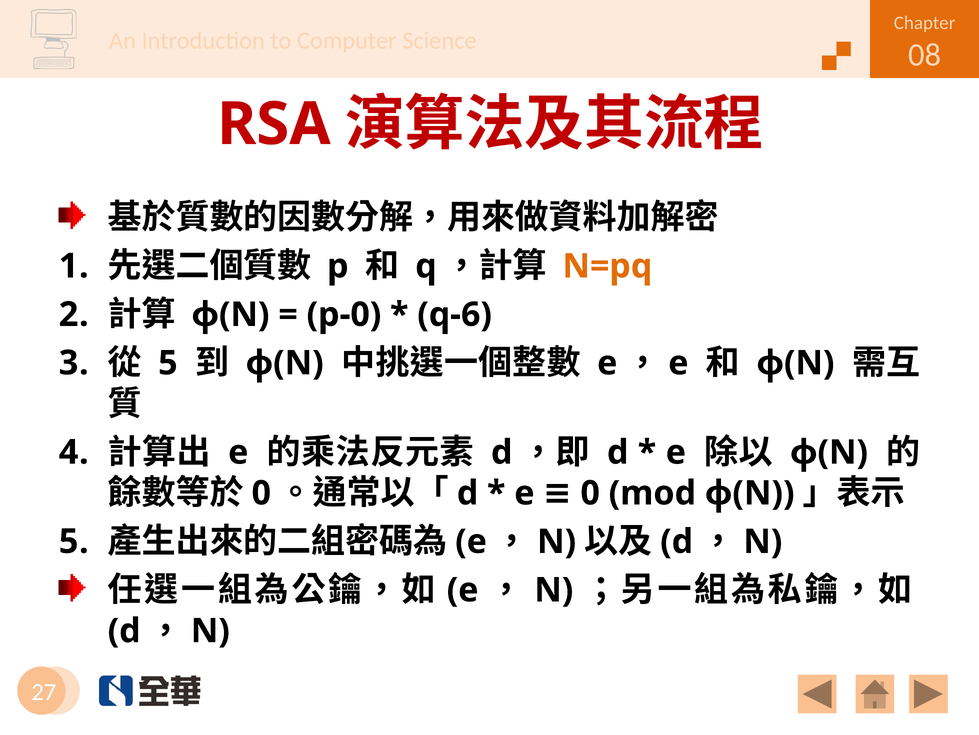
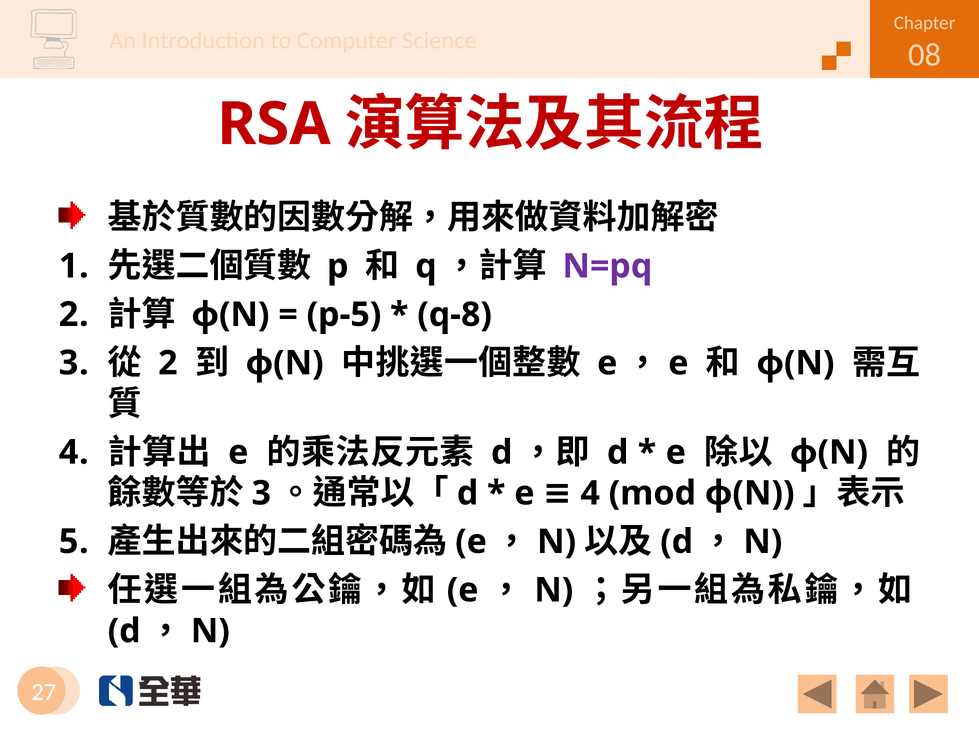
N=pq colour: orange -> purple
p-0: p-0 -> p-5
q-6: q-6 -> q-8
5 at (168, 363): 5 -> 2
0 at (261, 493): 0 -> 3
e 0: 0 -> 4
